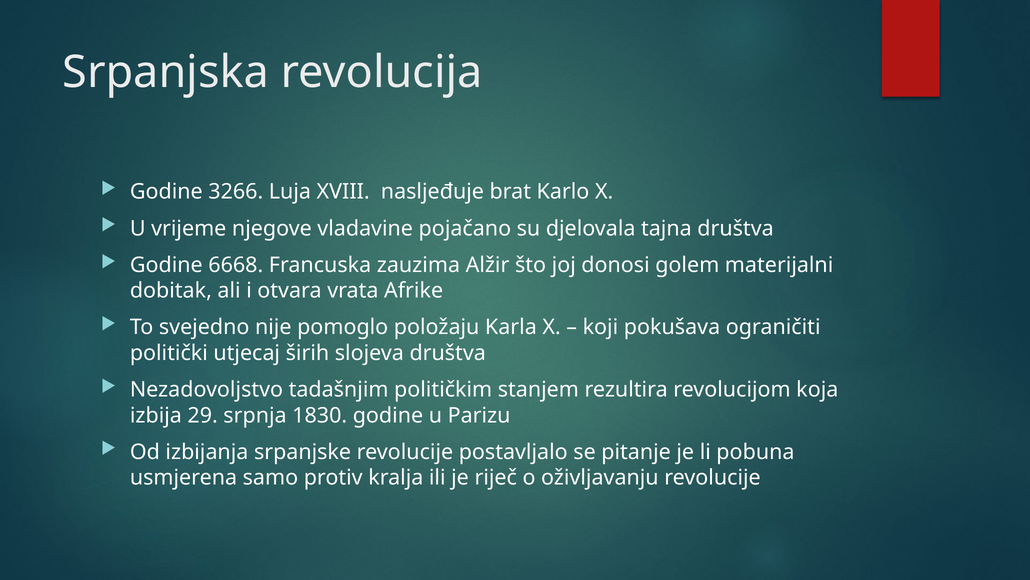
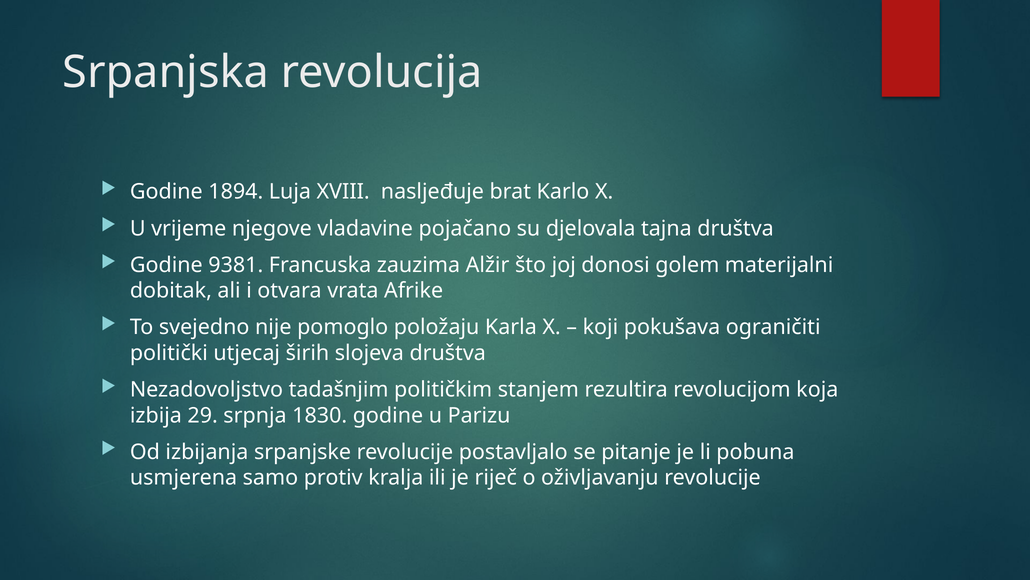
3266: 3266 -> 1894
6668: 6668 -> 9381
